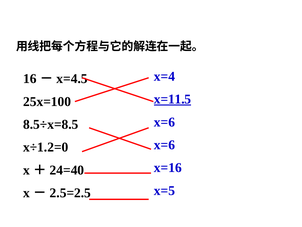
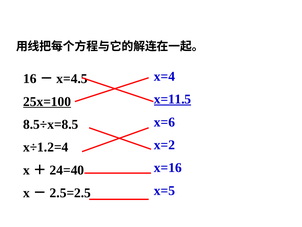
25x=100 underline: none -> present
x=6 at (164, 145): x=6 -> x=2
x÷1.2=0: x÷1.2=0 -> x÷1.2=4
